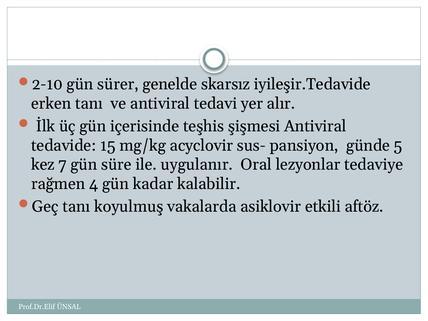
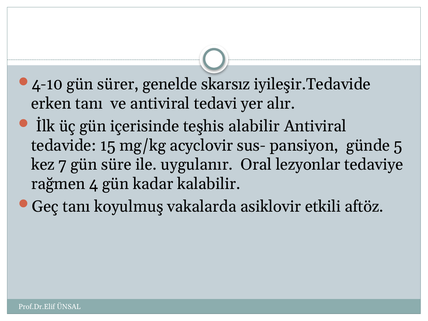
2-10: 2-10 -> 4-10
şişmesi: şişmesi -> alabilir
